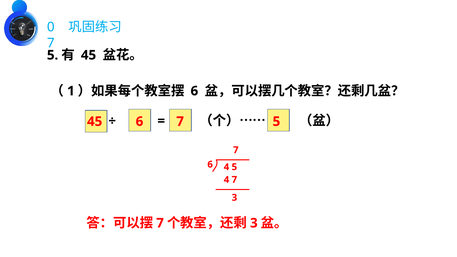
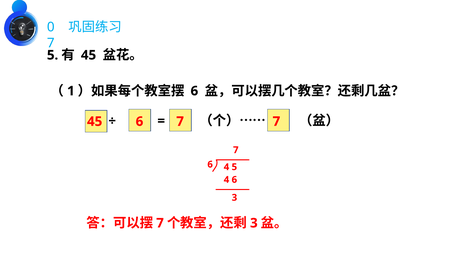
7 5: 5 -> 7
4 7: 7 -> 6
